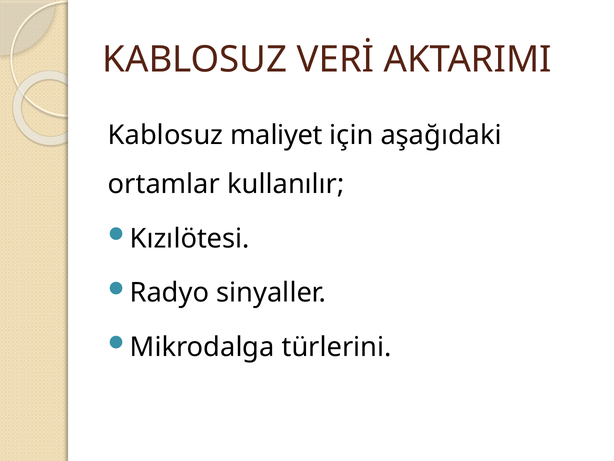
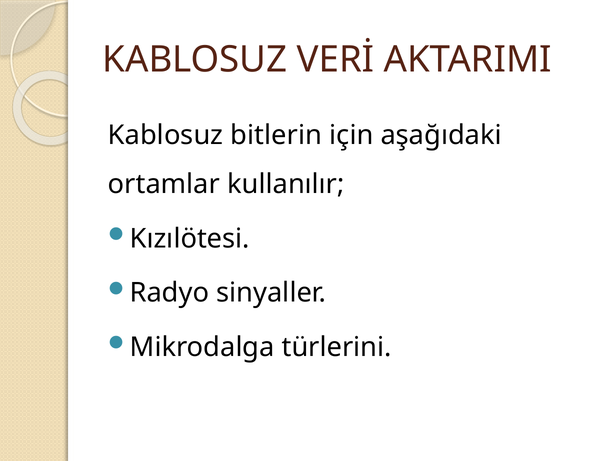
maliyet: maliyet -> bitlerin
